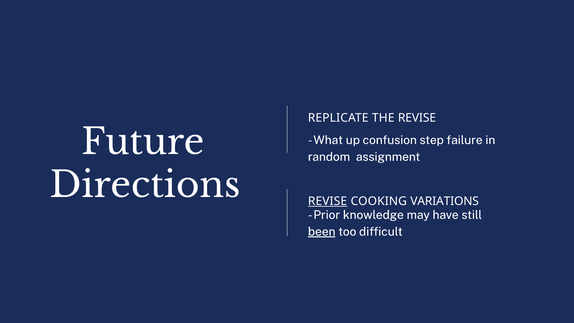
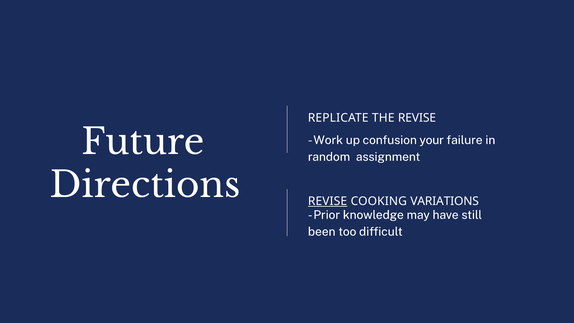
What: What -> Work
step: step -> your
been underline: present -> none
